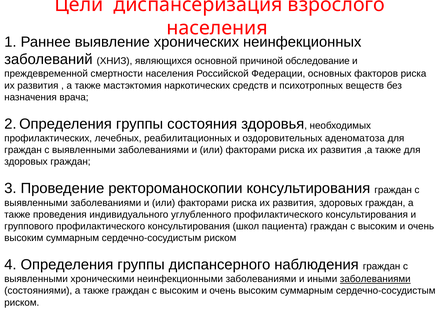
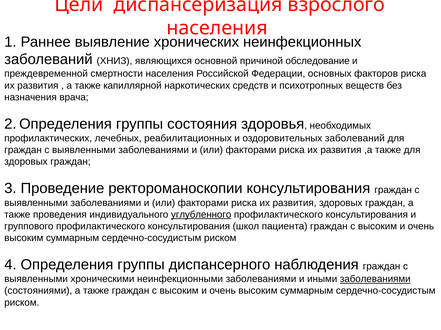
мастэктомия: мастэктомия -> капиллярной
оздоровительных аденоматоза: аденоматоза -> заболеваний
углубленного underline: none -> present
